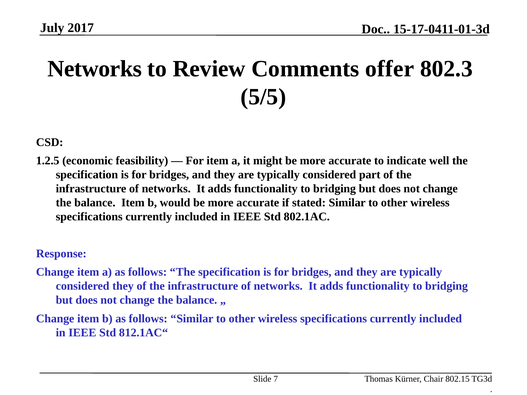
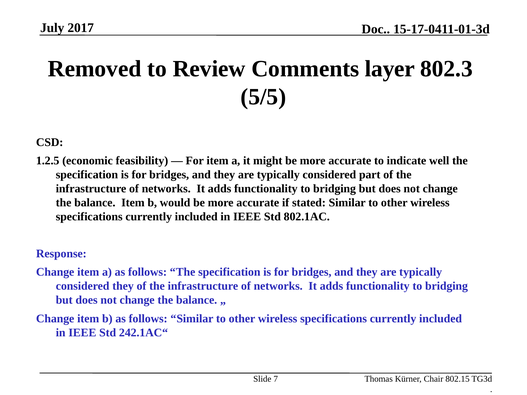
Networks at (95, 69): Networks -> Removed
offer: offer -> layer
812.1AC“: 812.1AC“ -> 242.1AC“
